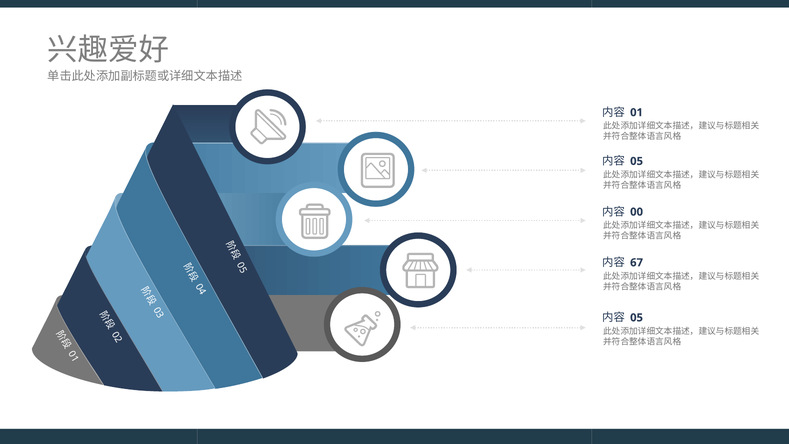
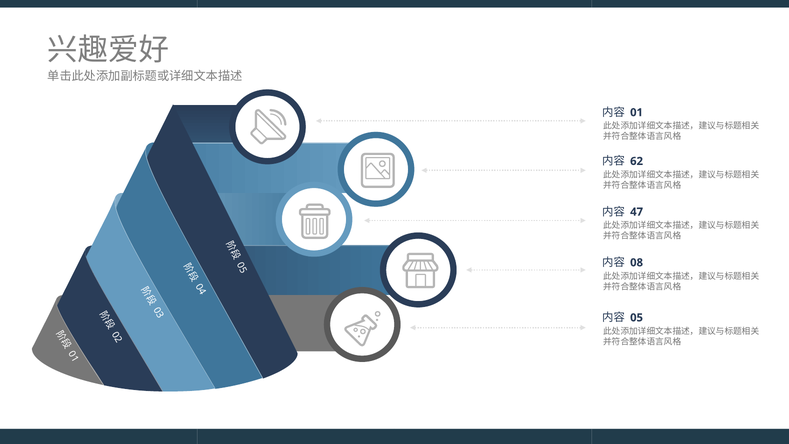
05 at (637, 161): 05 -> 62
00: 00 -> 47
67: 67 -> 08
